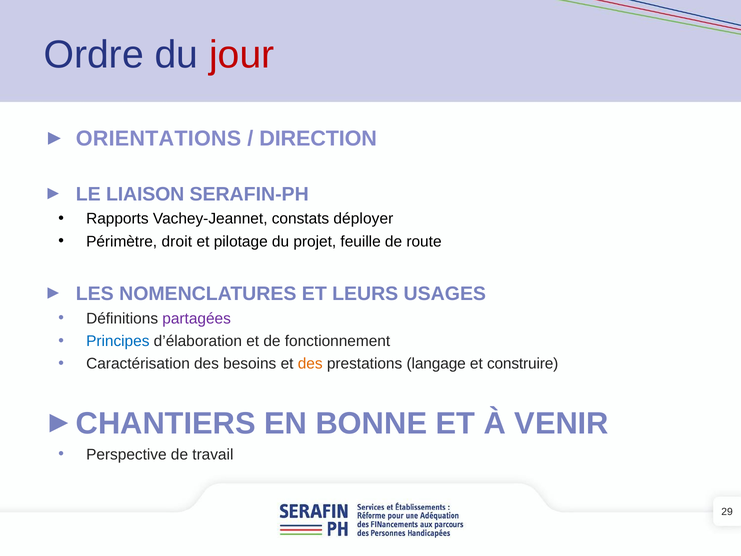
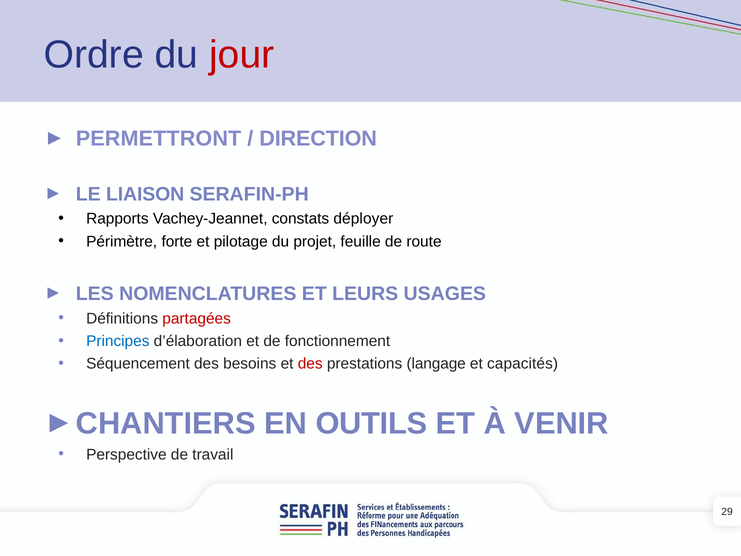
ORIENTATIONS: ORIENTATIONS -> PERMETTRONT
droit: droit -> forte
partagées colour: purple -> red
Caractérisation: Caractérisation -> Séquencement
des at (310, 364) colour: orange -> red
construire: construire -> capacités
BONNE: BONNE -> OUTILS
